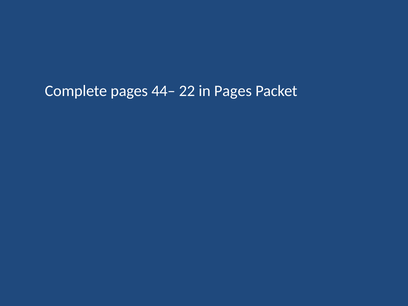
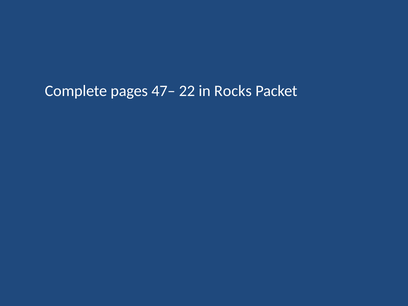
44–: 44– -> 47–
in Pages: Pages -> Rocks
